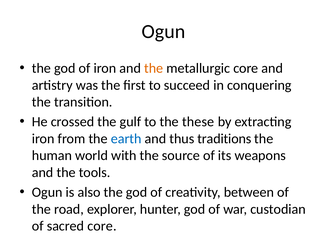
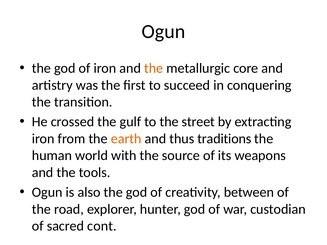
these: these -> street
earth colour: blue -> orange
sacred core: core -> cont
